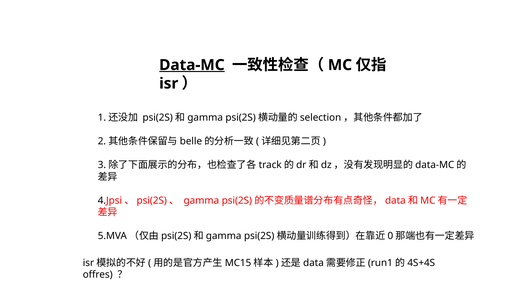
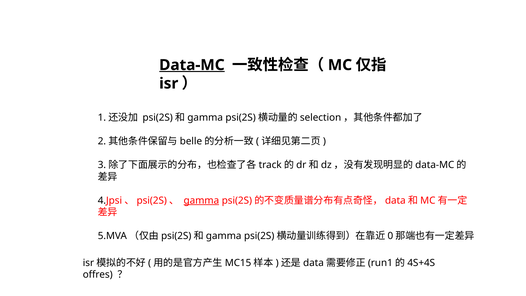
gamma underline: none -> present
